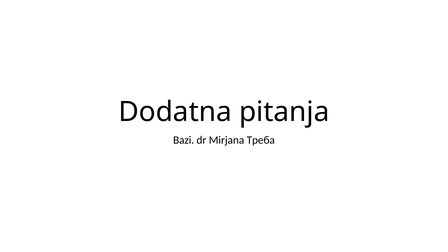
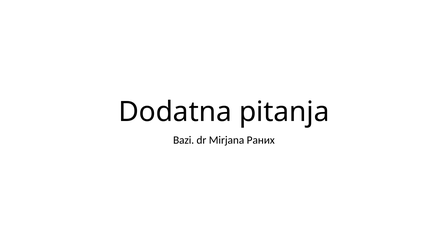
Треба: Треба -> Раних
